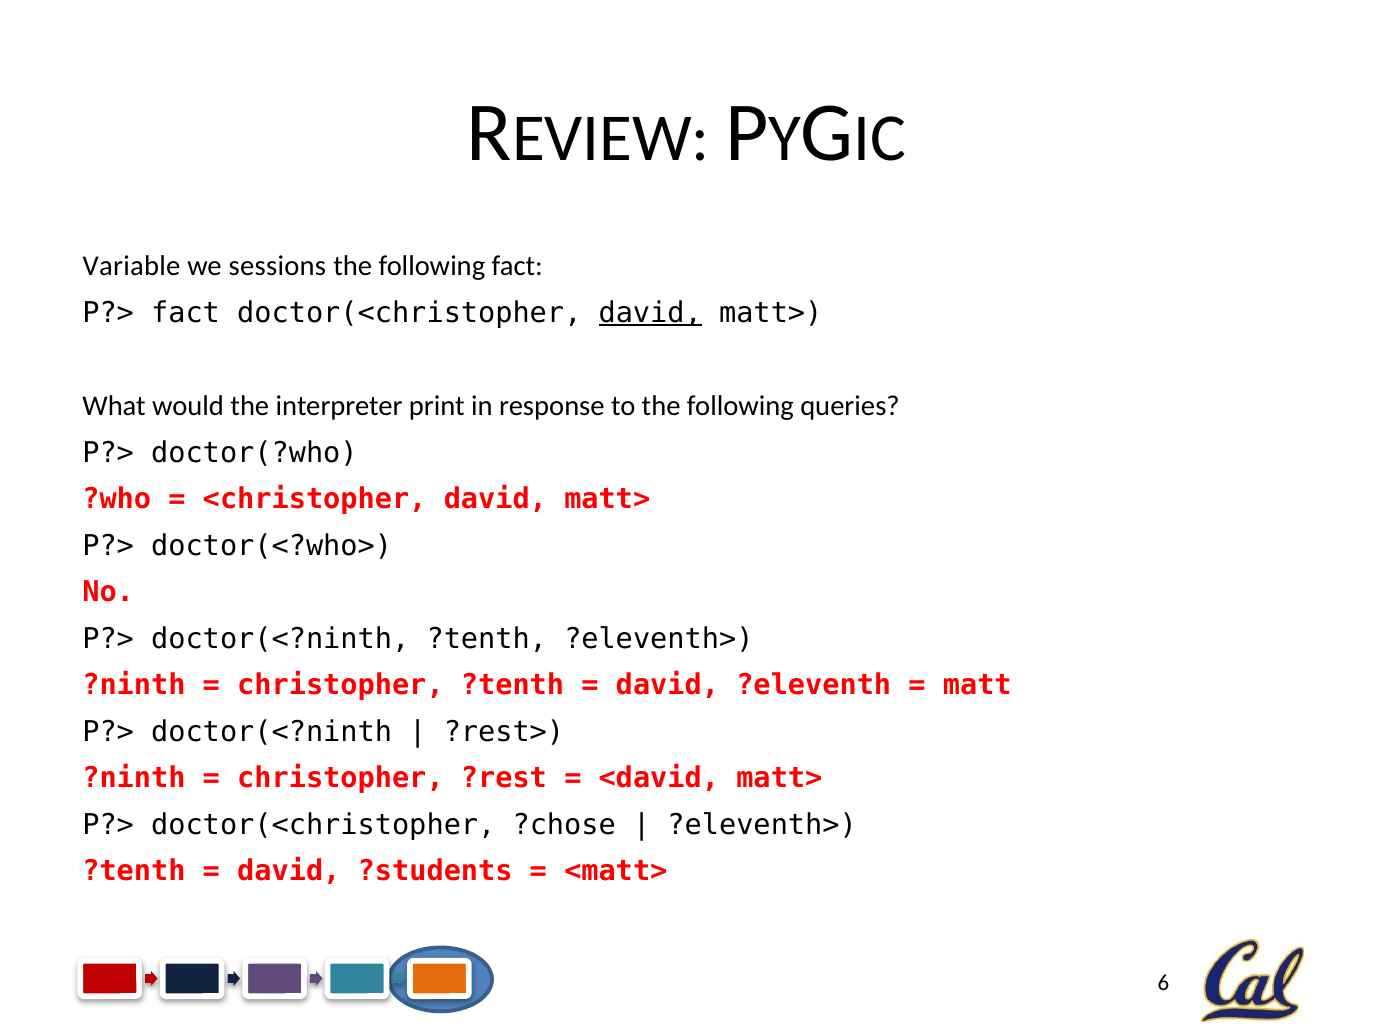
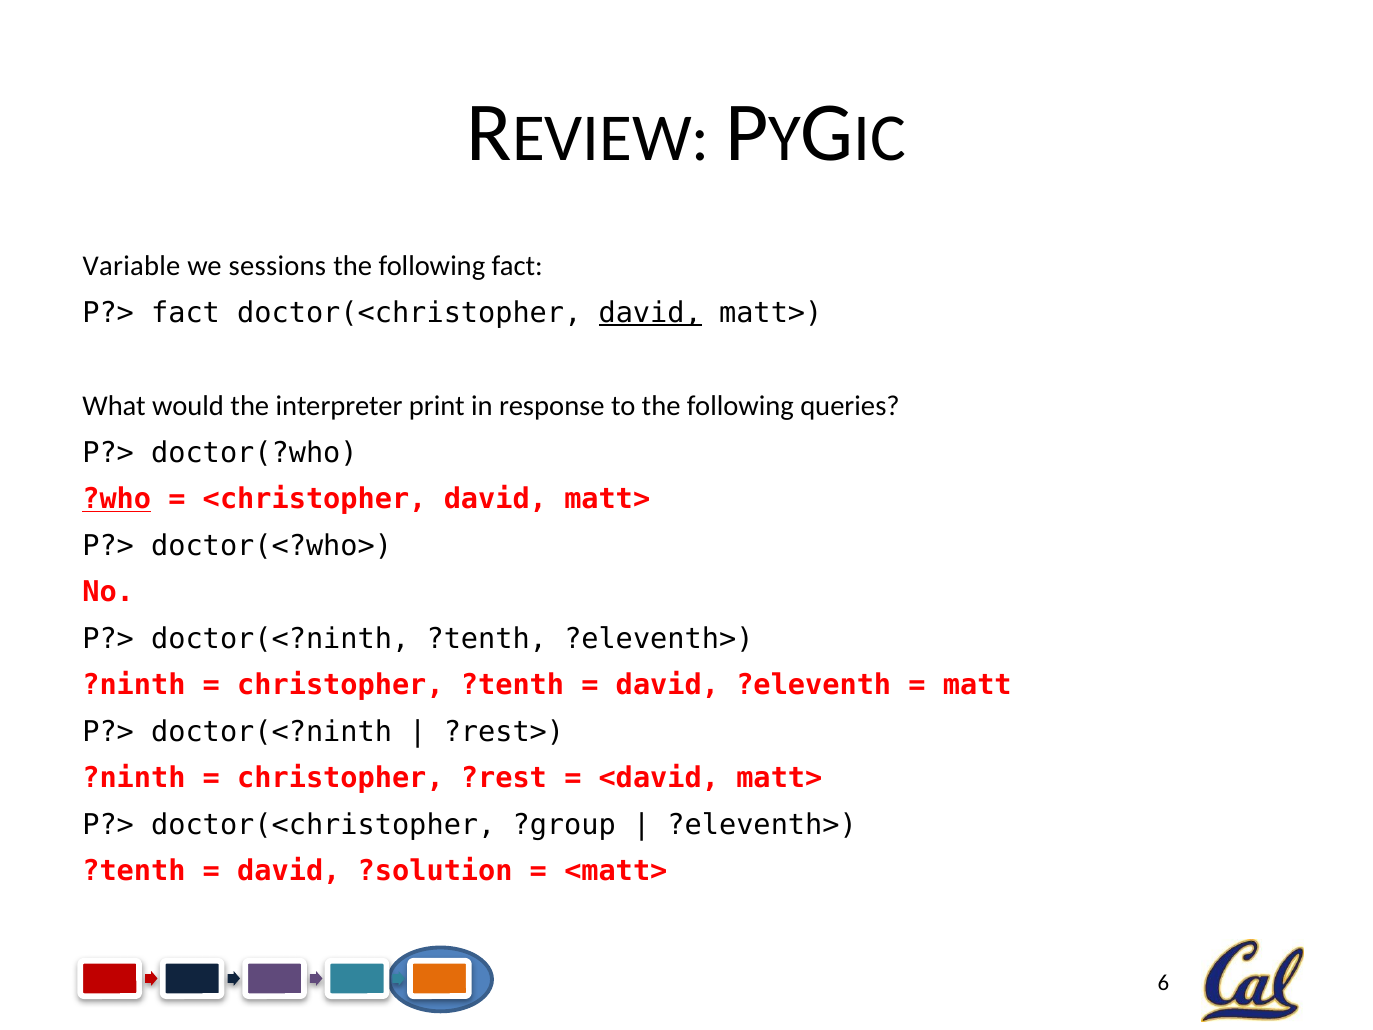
?who underline: none -> present
?chose: ?chose -> ?group
?students: ?students -> ?solution
